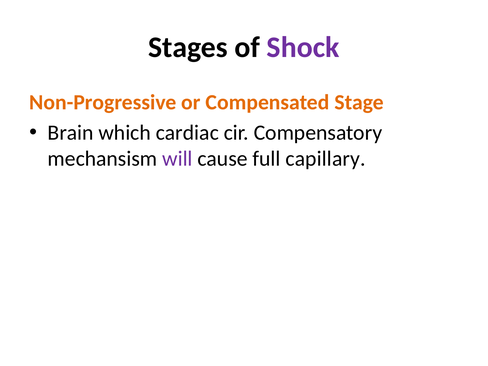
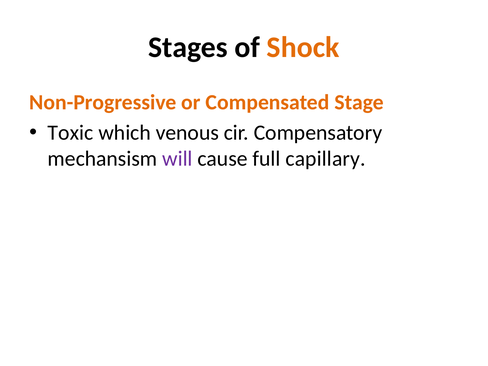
Shock colour: purple -> orange
Brain: Brain -> Toxic
cardiac: cardiac -> venous
